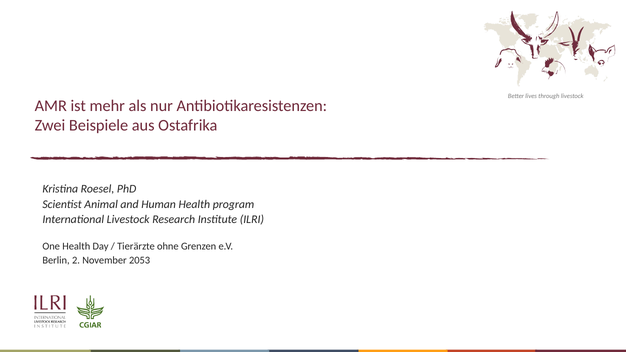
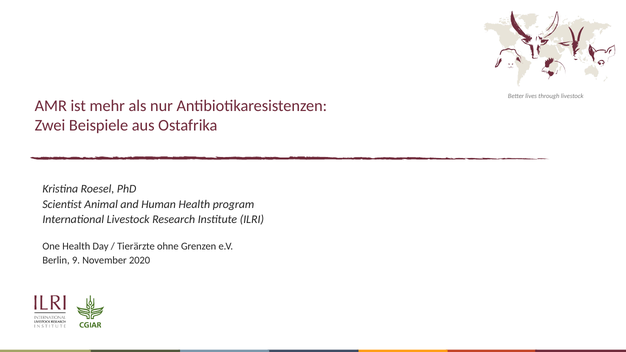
2: 2 -> 9
2053: 2053 -> 2020
